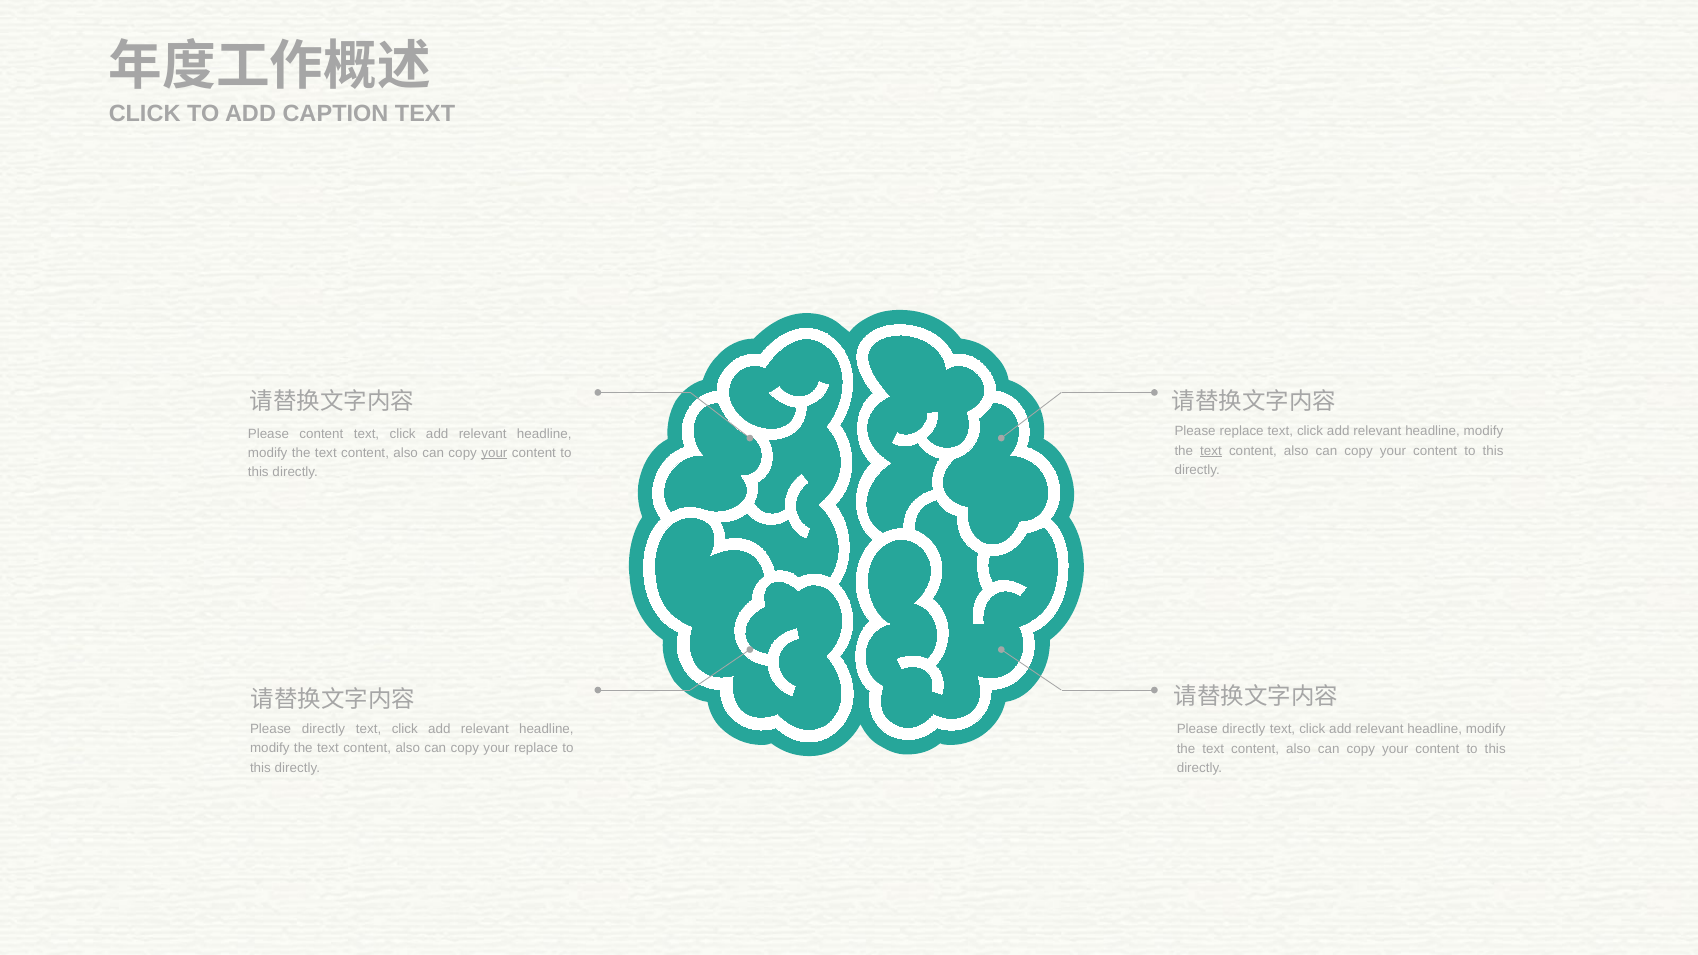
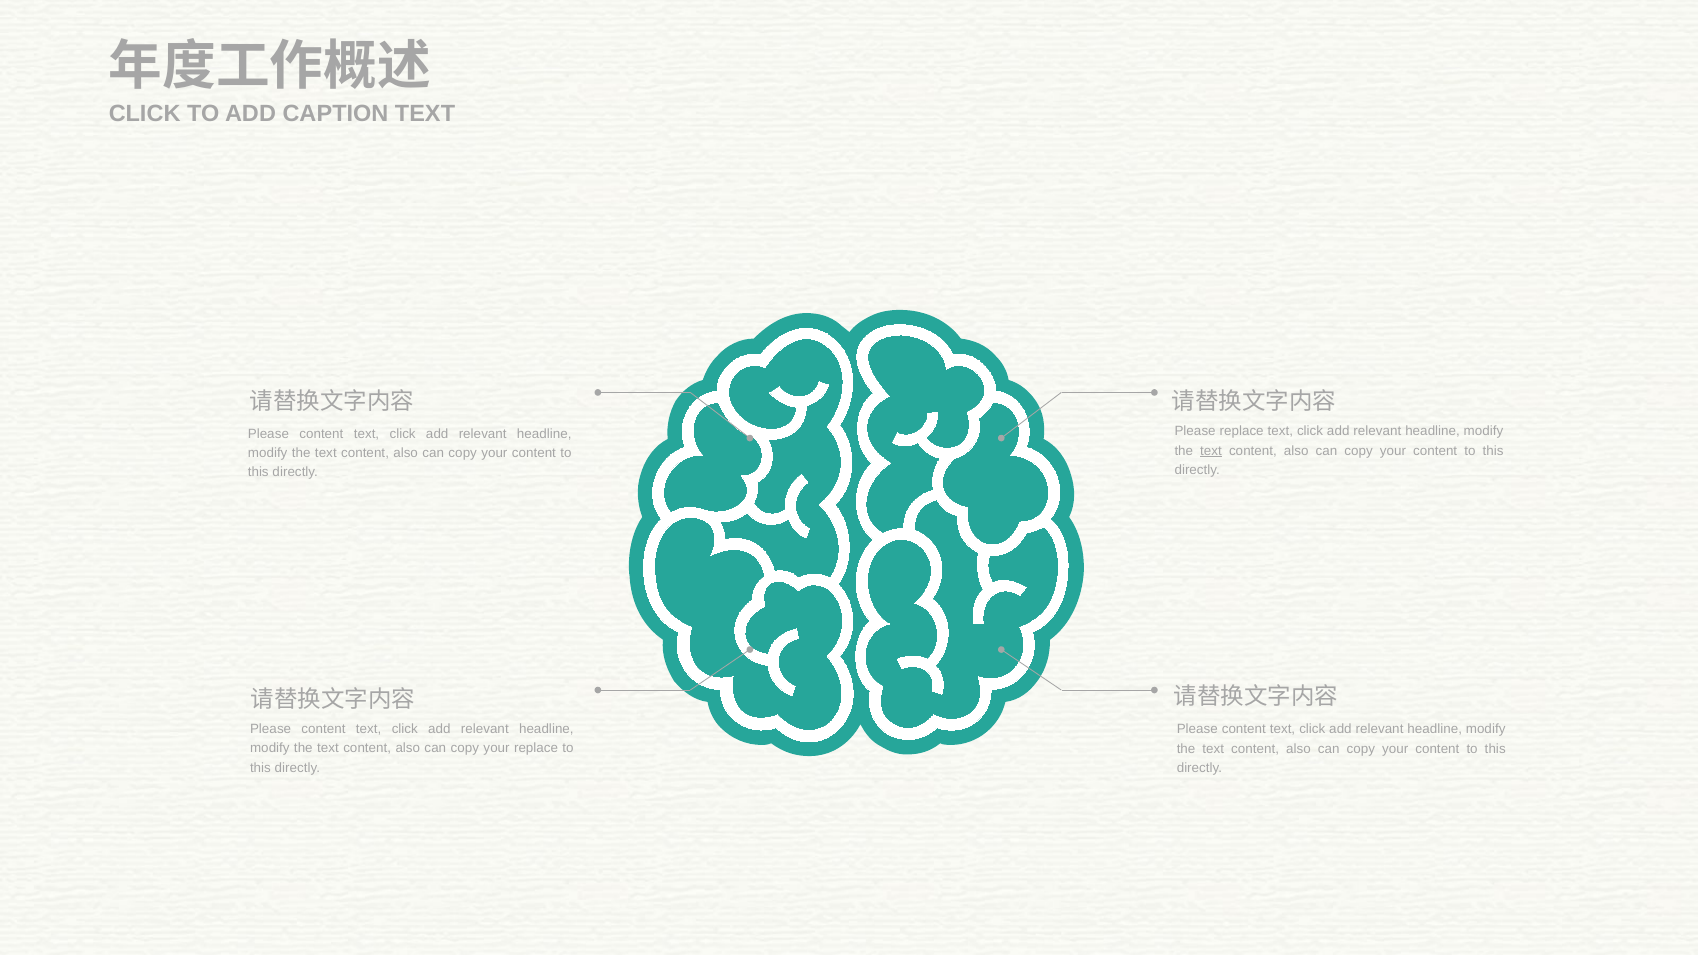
your at (494, 453) underline: present -> none
directly at (323, 729): directly -> content
directly at (1244, 729): directly -> content
